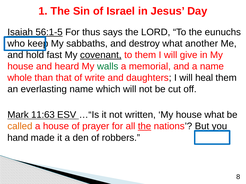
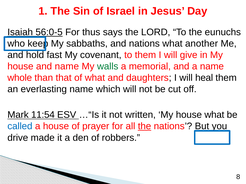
56:1-5: 56:1-5 -> 56:0-5
and destroy: destroy -> nations
covenant underline: present -> none
and heard: heard -> name
of write: write -> what
11:63: 11:63 -> 11:54
called colour: orange -> blue
hand: hand -> drive
